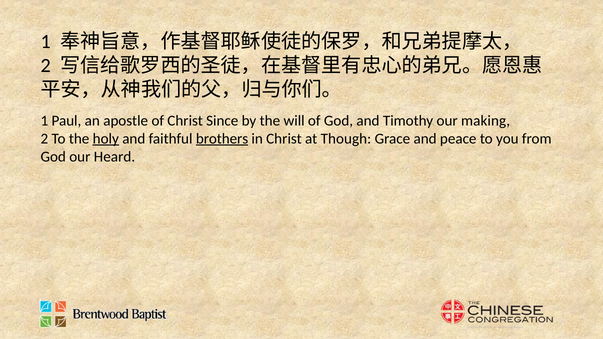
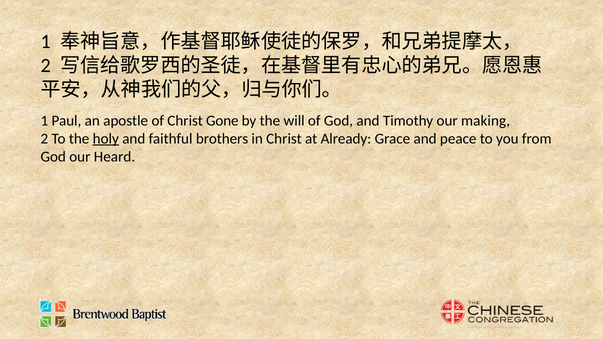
Since: Since -> Gone
brothers underline: present -> none
Though: Though -> Already
